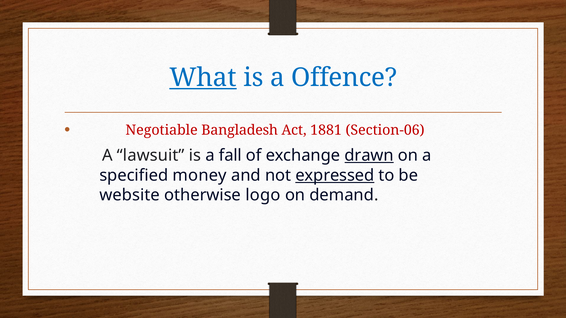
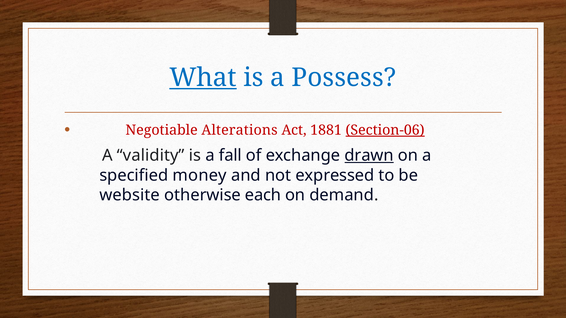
Offence: Offence -> Possess
Bangladesh: Bangladesh -> Alterations
Section-06 underline: none -> present
lawsuit: lawsuit -> validity
expressed underline: present -> none
logo: logo -> each
